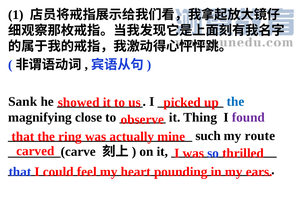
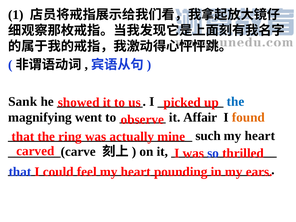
close: close -> went
Thing: Thing -> Affair
found colour: purple -> orange
route at (260, 136): route -> heart
